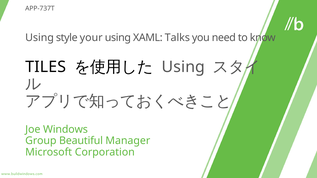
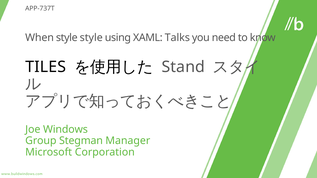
Using at (40, 38): Using -> When
style your: your -> style
Using at (183, 67): Using -> Stand
Beautiful: Beautiful -> Stegman
